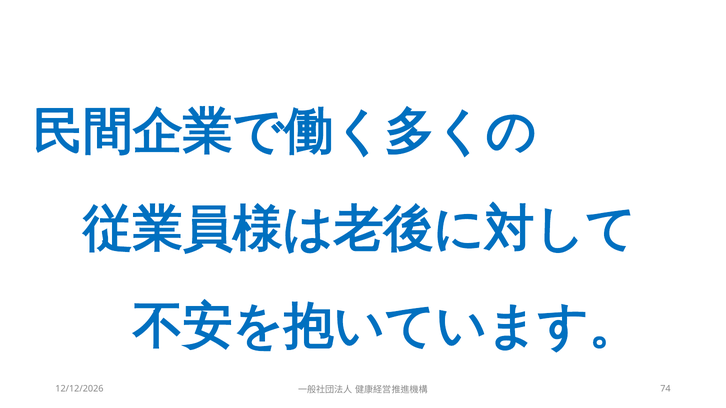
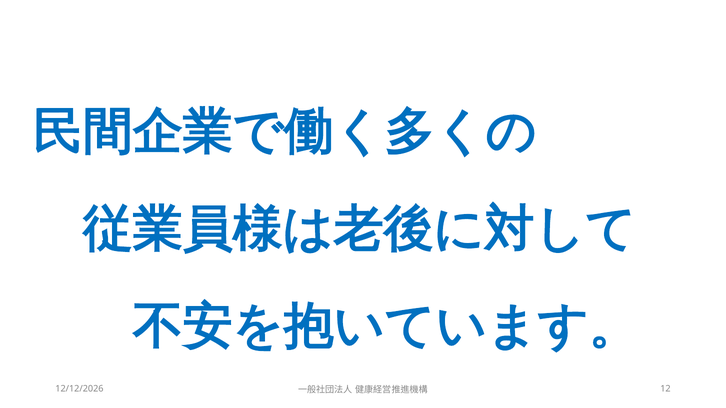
74: 74 -> 12
